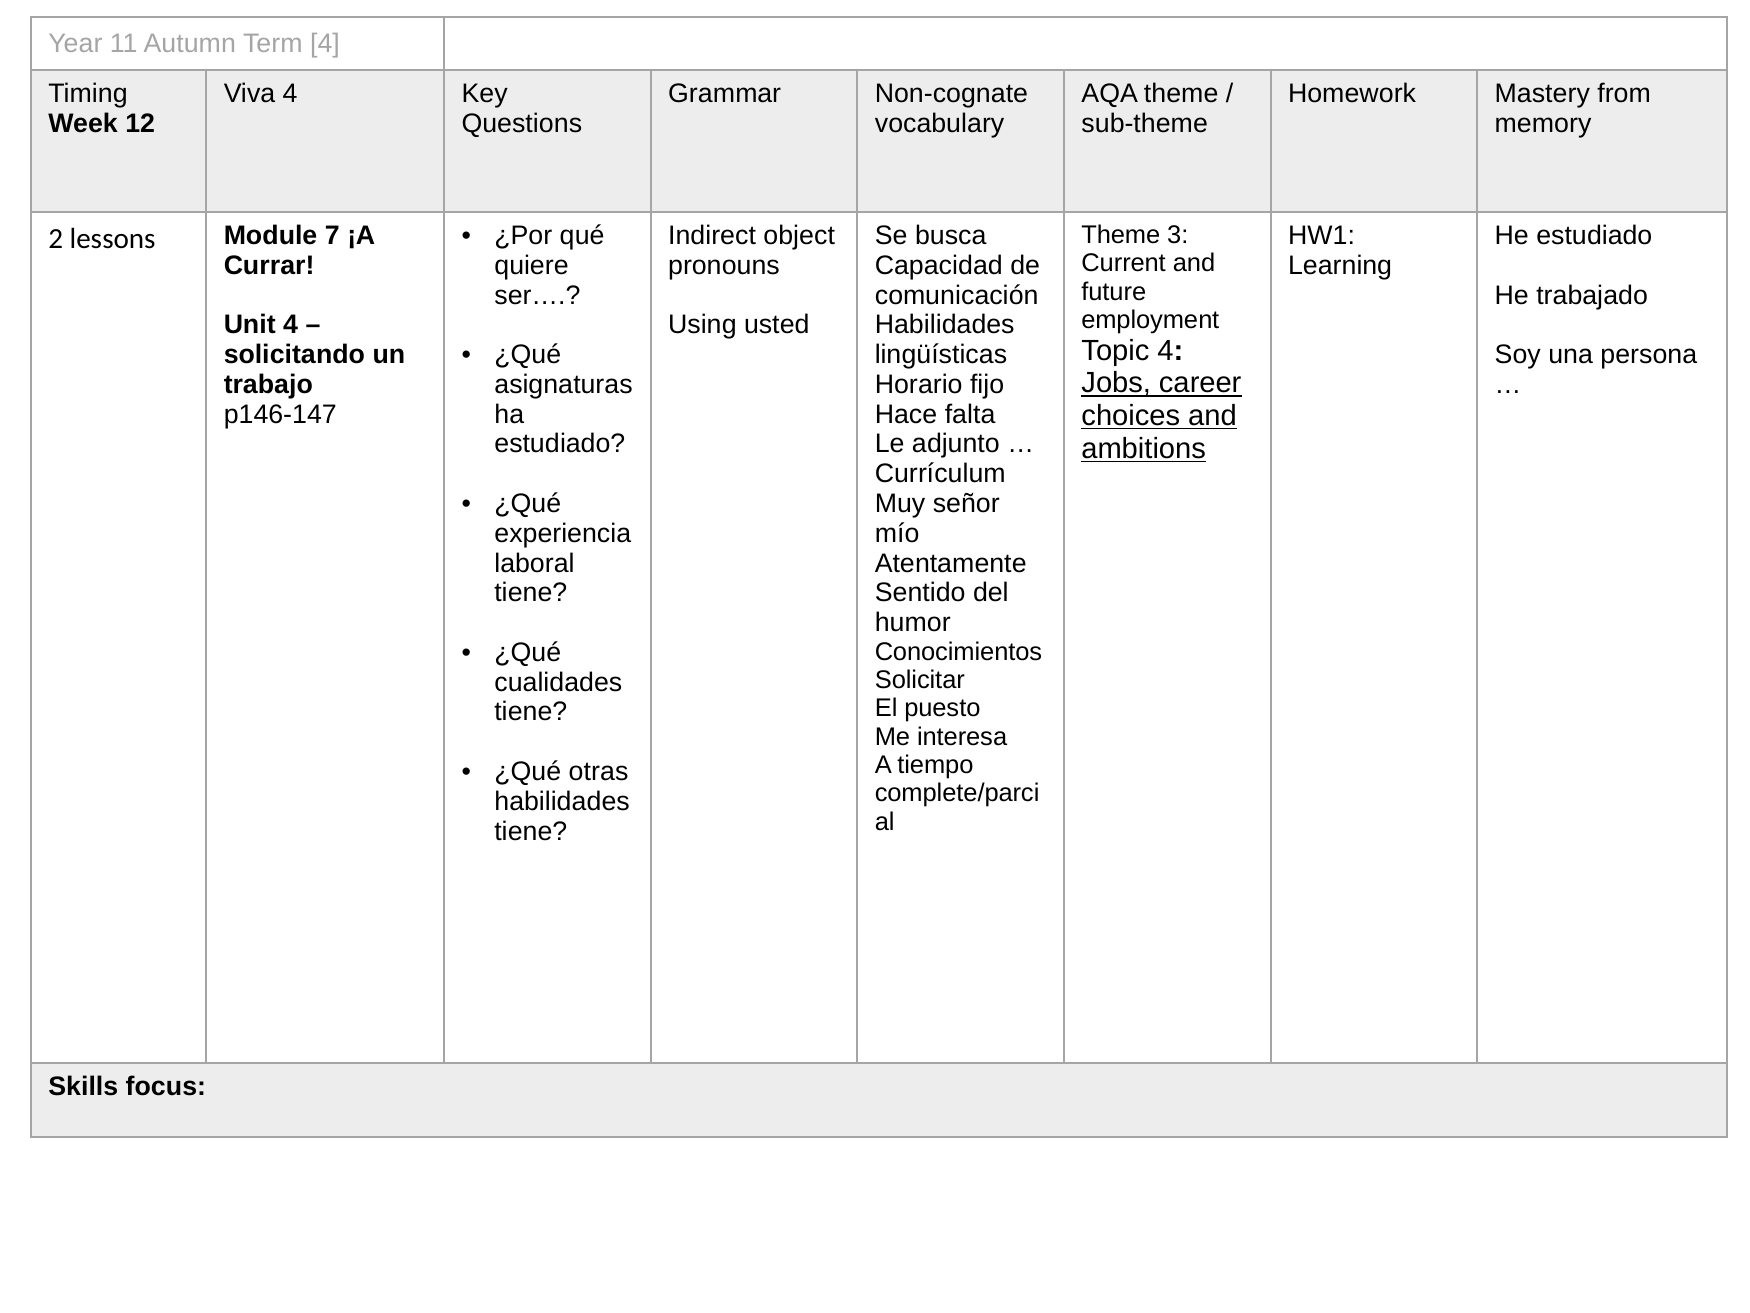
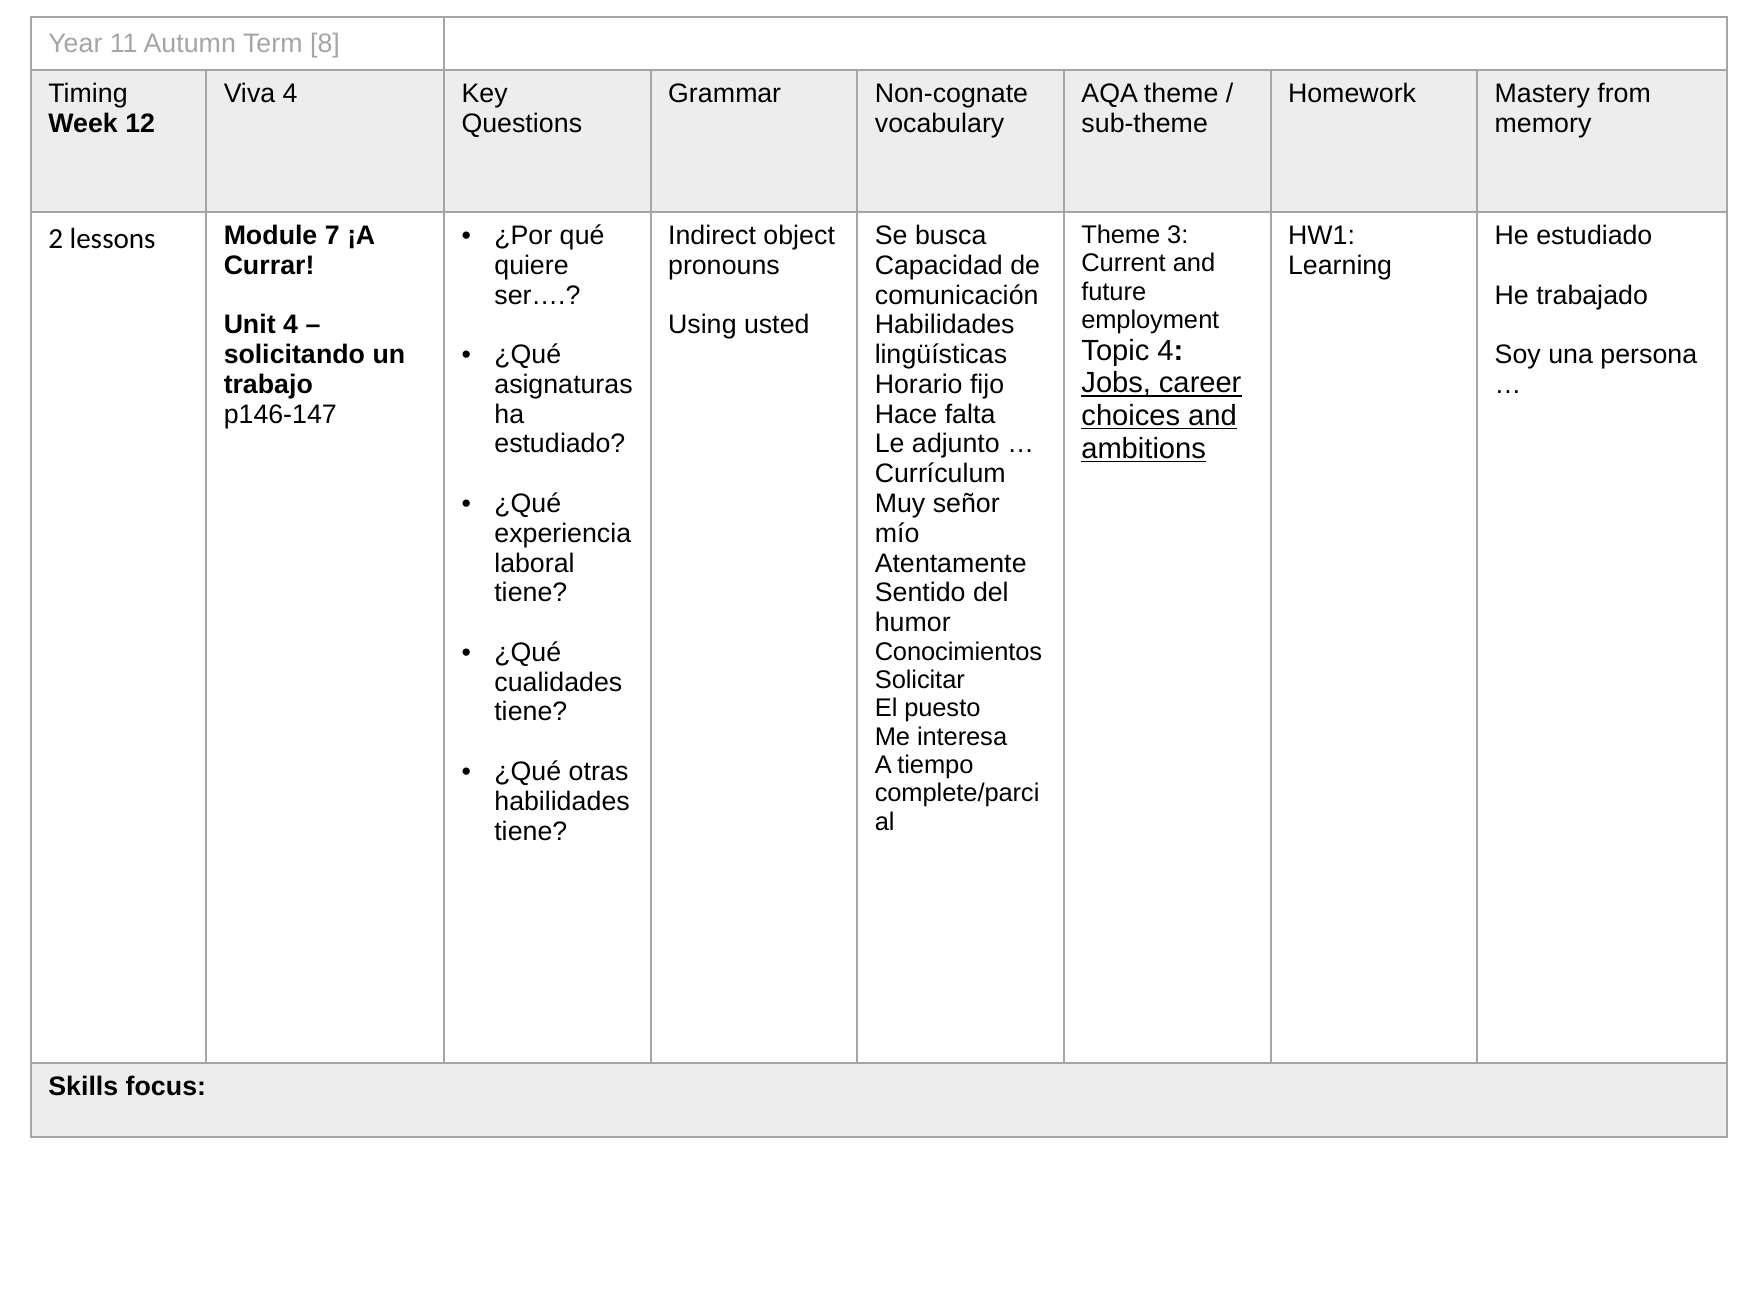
Term 4: 4 -> 8
